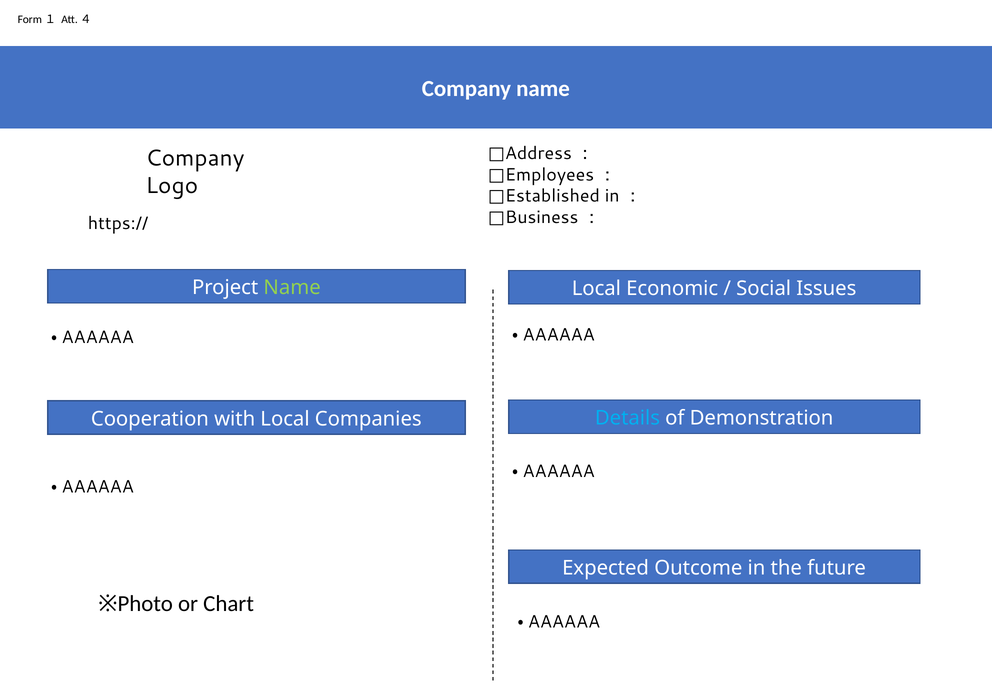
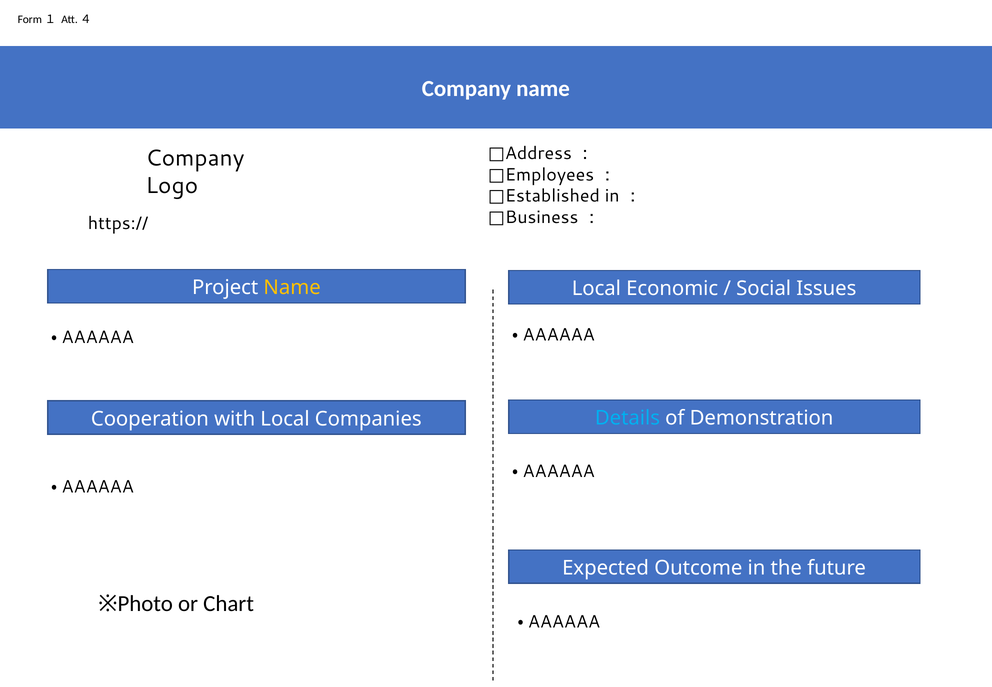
Name at (292, 288) colour: light green -> yellow
